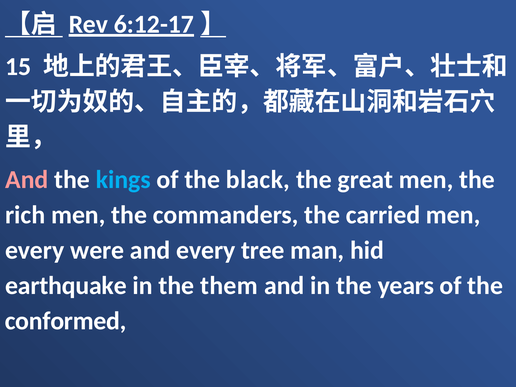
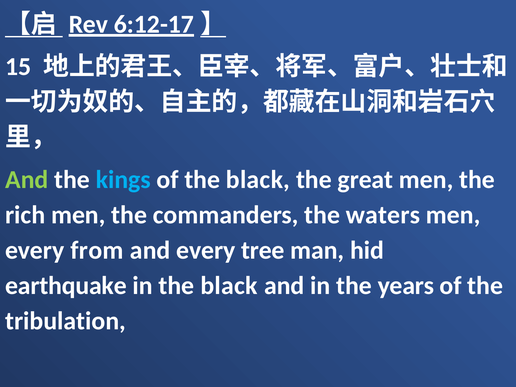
And at (27, 180) colour: pink -> light green
carried: carried -> waters
were: were -> from
in the them: them -> black
conformed: conformed -> tribulation
